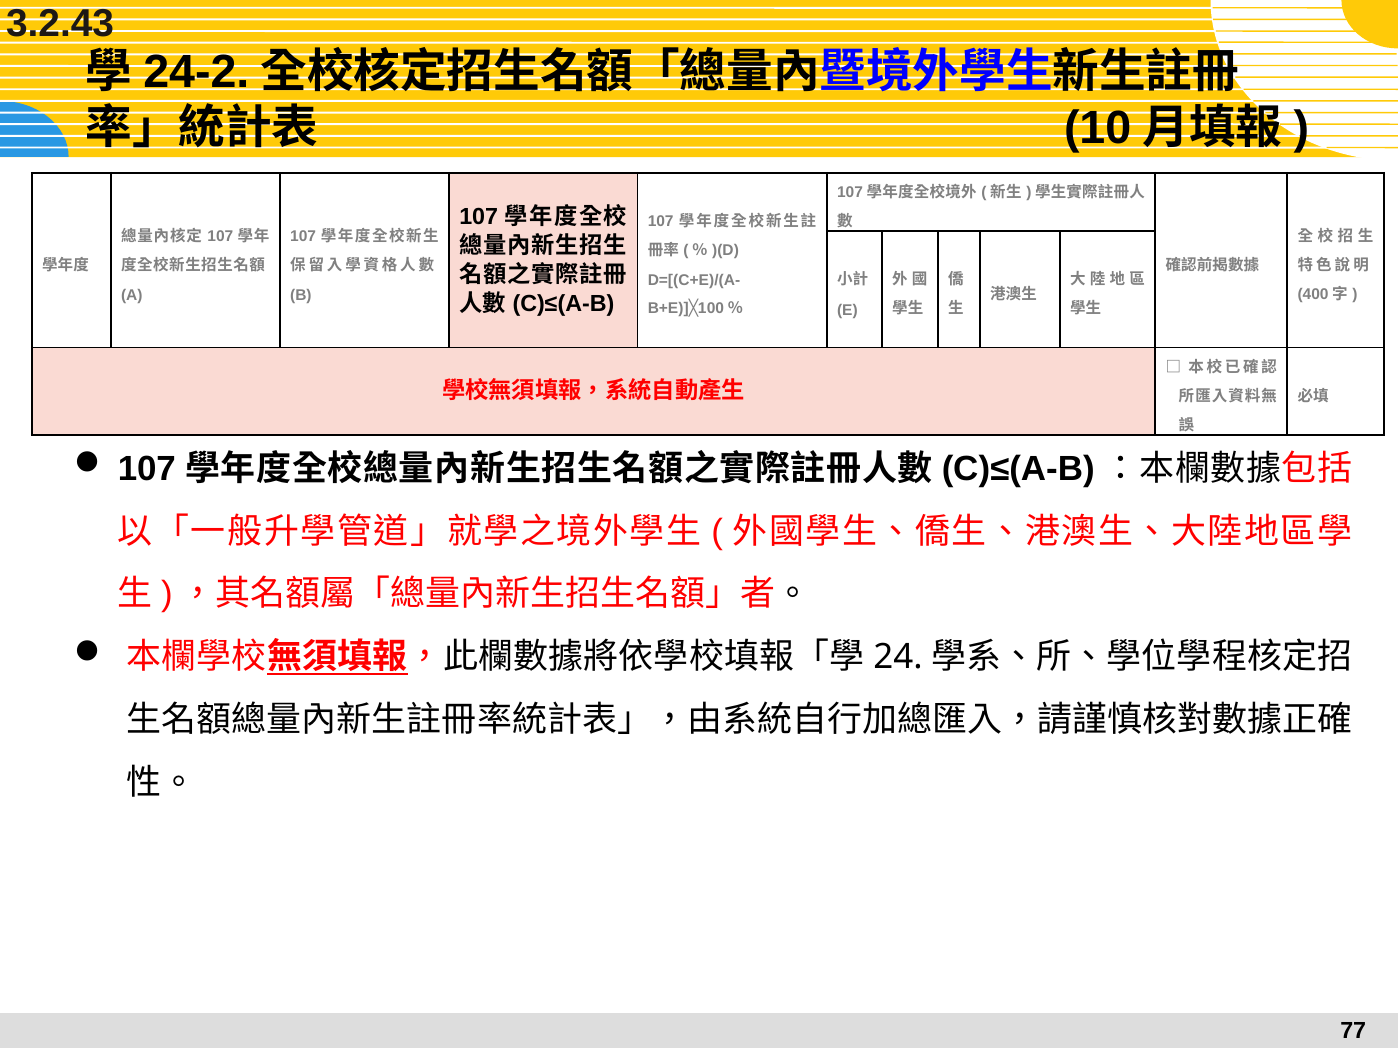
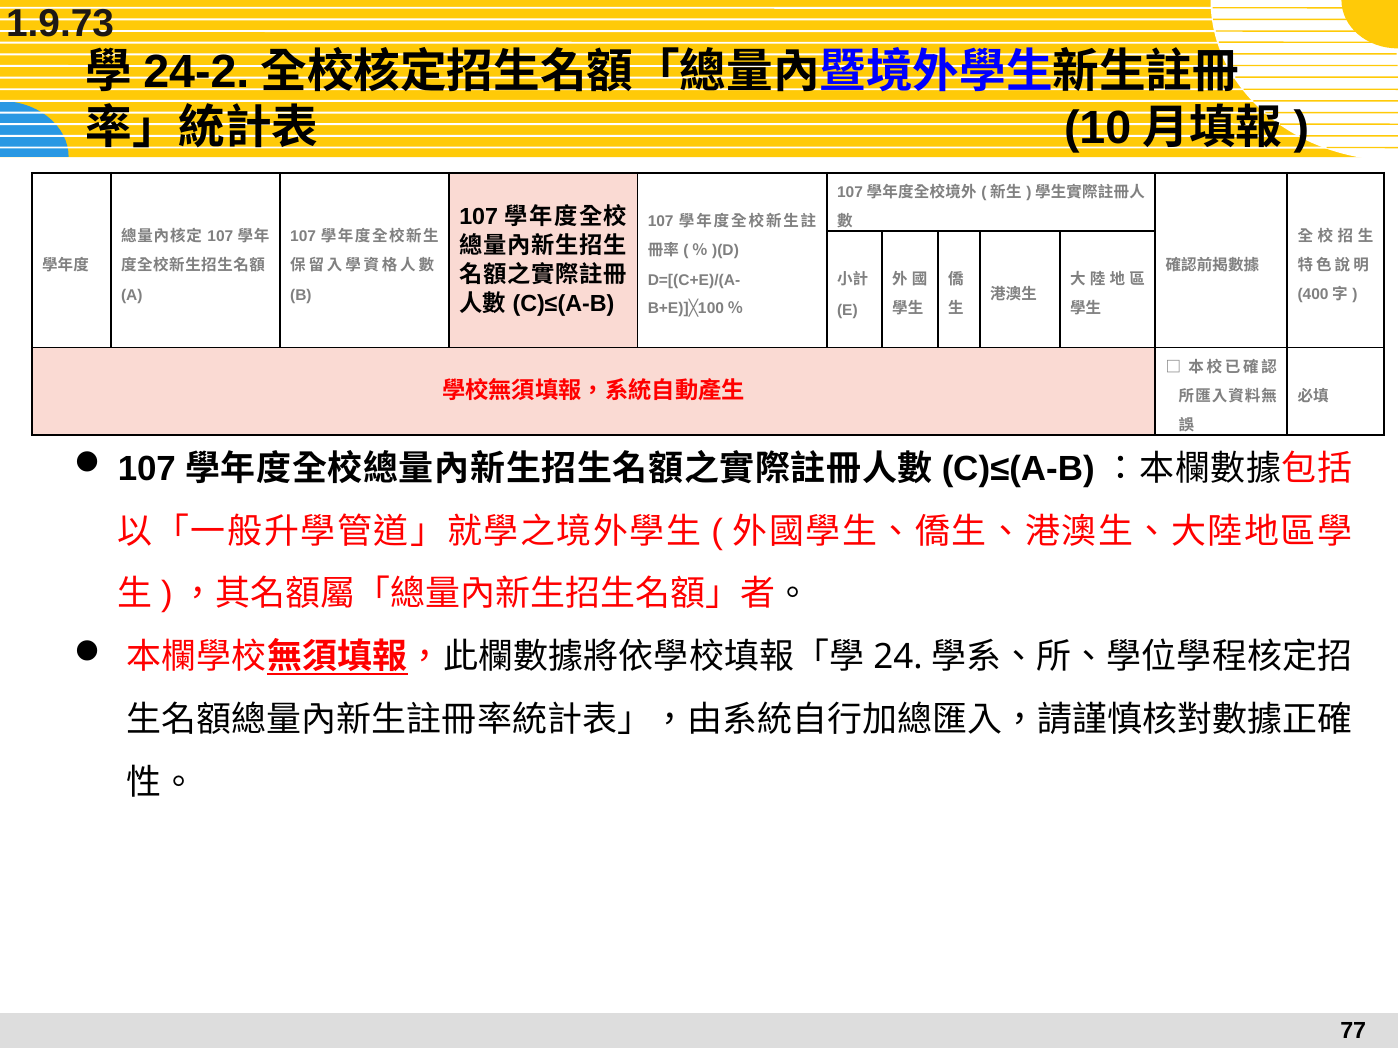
3.2.43: 3.2.43 -> 1.9.73
